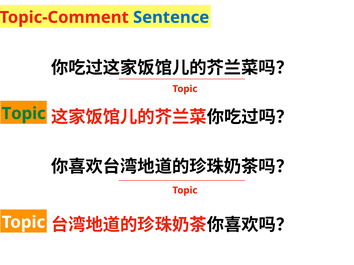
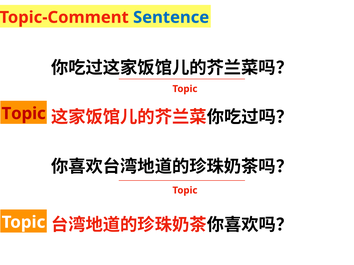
Topic at (24, 114) colour: green -> red
